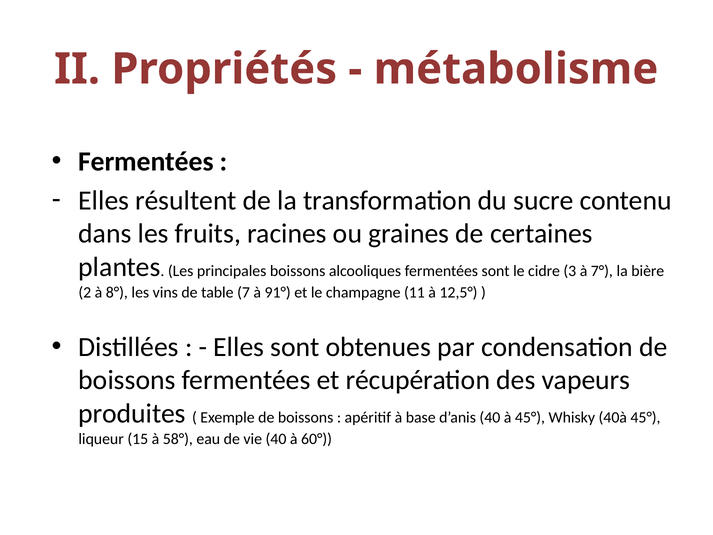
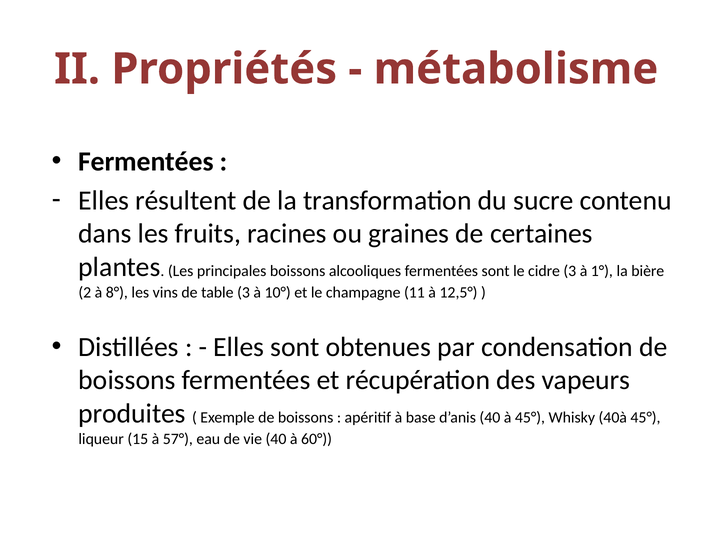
7°: 7° -> 1°
table 7: 7 -> 3
91°: 91° -> 10°
58°: 58° -> 57°
